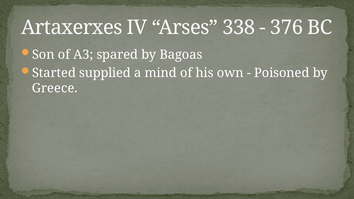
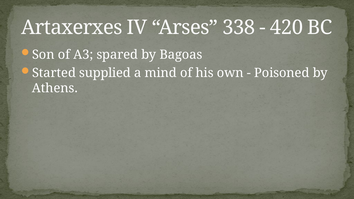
376: 376 -> 420
Greece: Greece -> Athens
